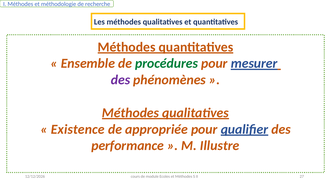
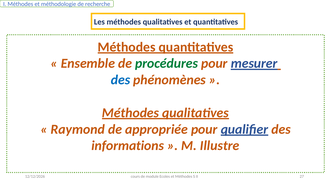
des at (121, 80) colour: purple -> blue
Existence: Existence -> Raymond
performance: performance -> informations
